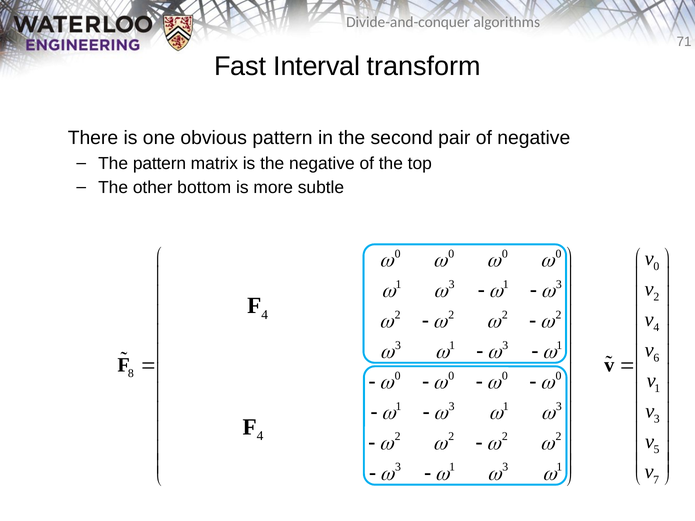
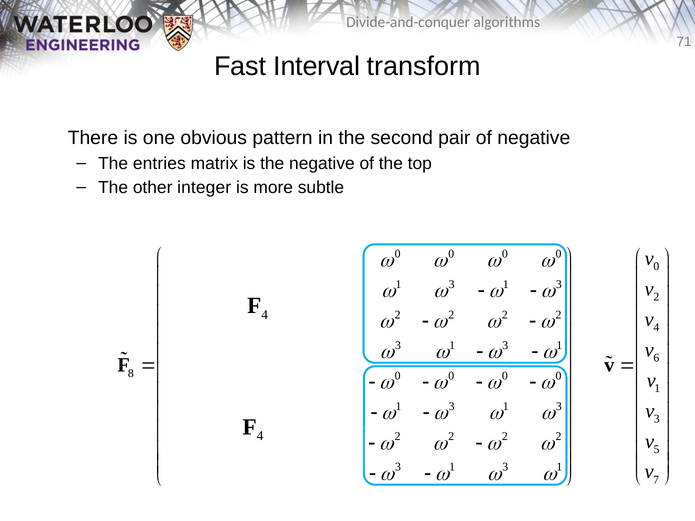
The pattern: pattern -> entries
bottom: bottom -> integer
